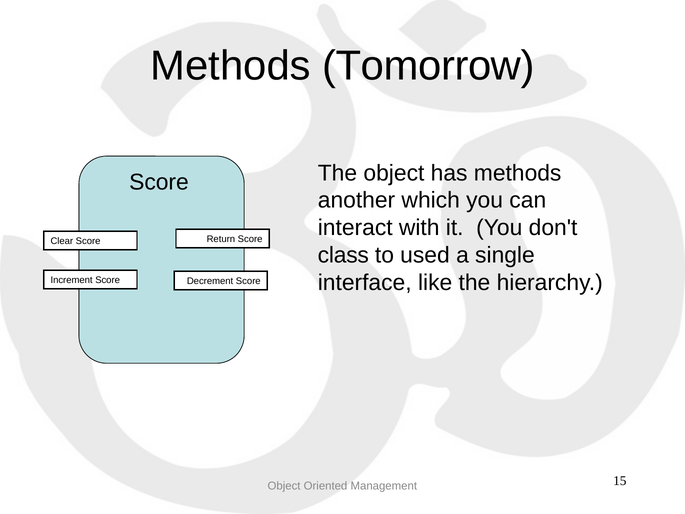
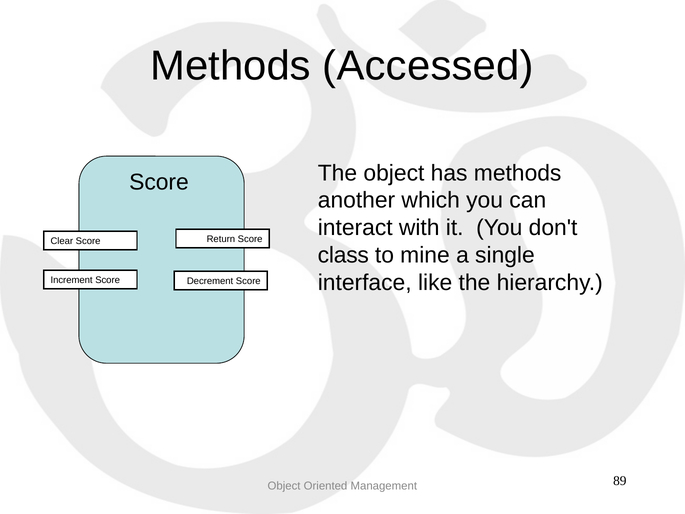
Tomorrow: Tomorrow -> Accessed
used: used -> mine
15: 15 -> 89
